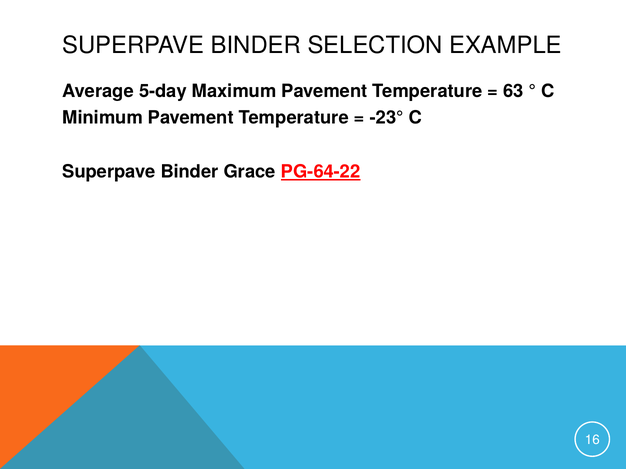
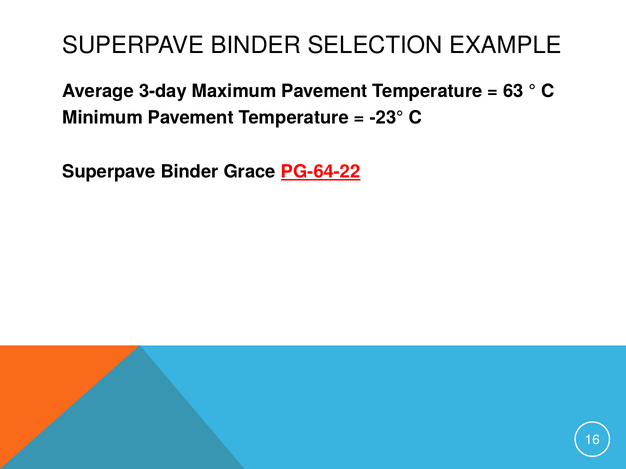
5-day: 5-day -> 3-day
